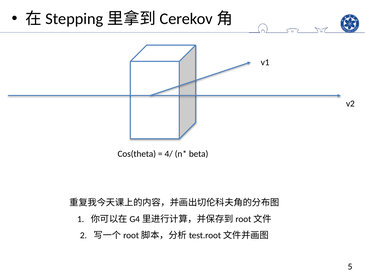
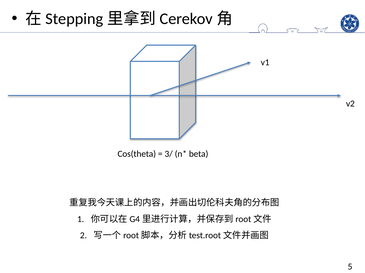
4/: 4/ -> 3/
